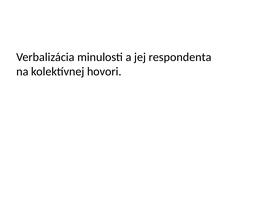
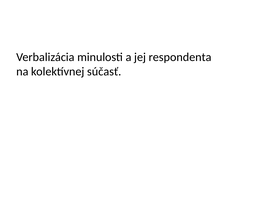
hovori: hovori -> súčasť
